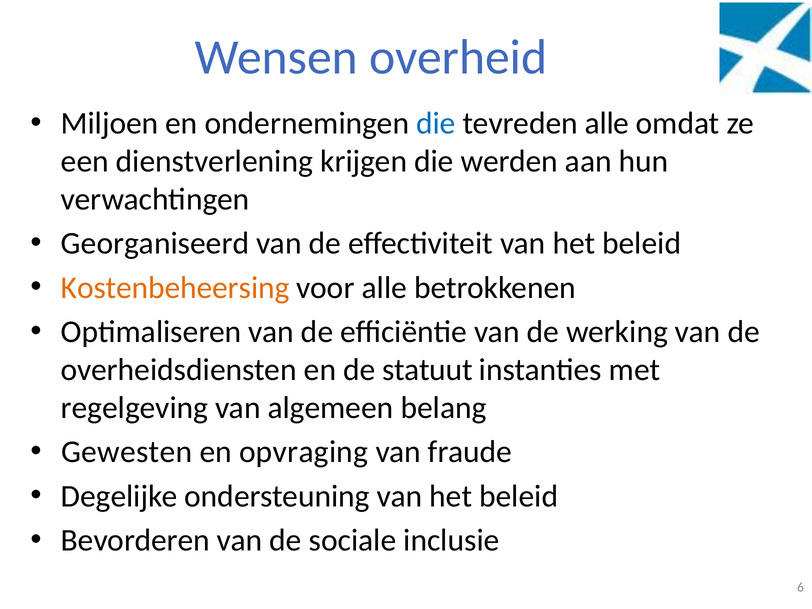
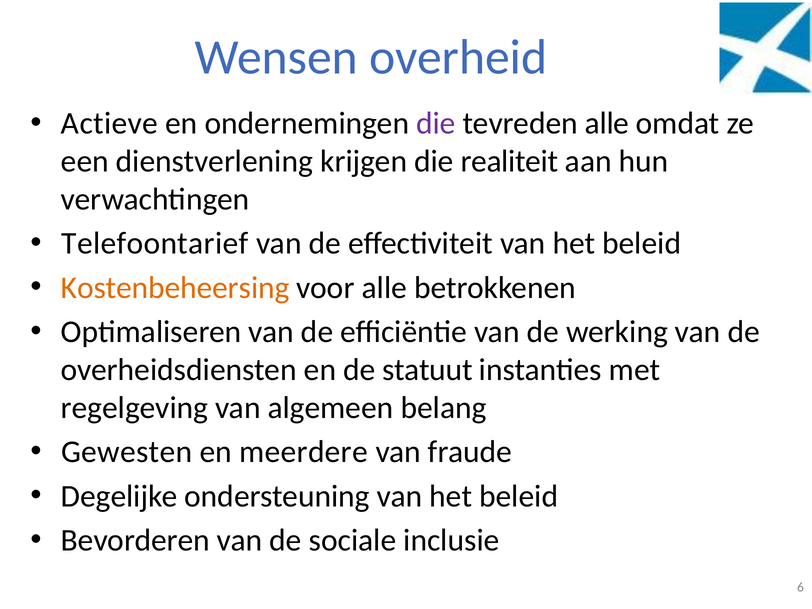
Miljoen: Miljoen -> Actieve
die at (436, 123) colour: blue -> purple
werden: werden -> realiteit
Georganiseerd: Georganiseerd -> Telefoontarief
opvraging: opvraging -> meerdere
